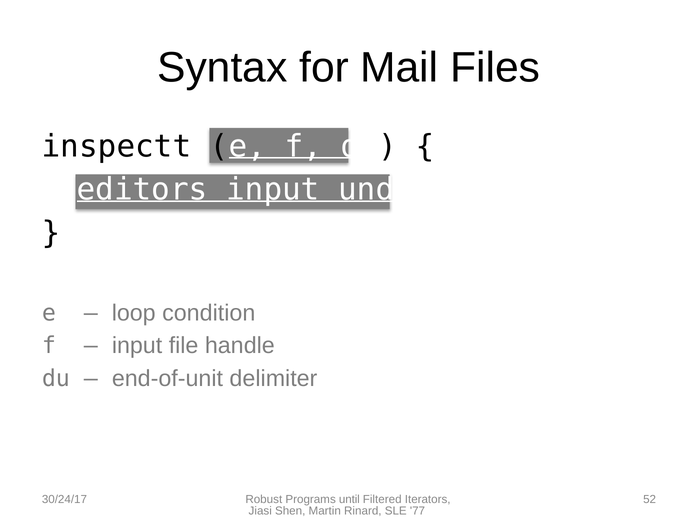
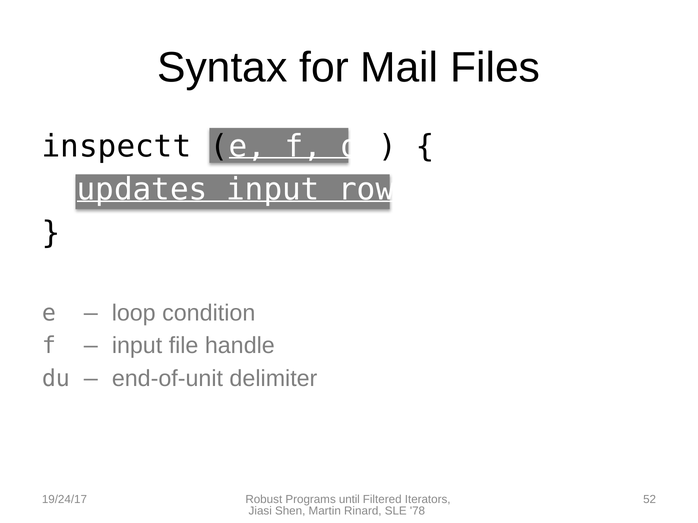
editors: editors -> updates
undo: undo -> rows
30/24/17: 30/24/17 -> 19/24/17
77: 77 -> 78
